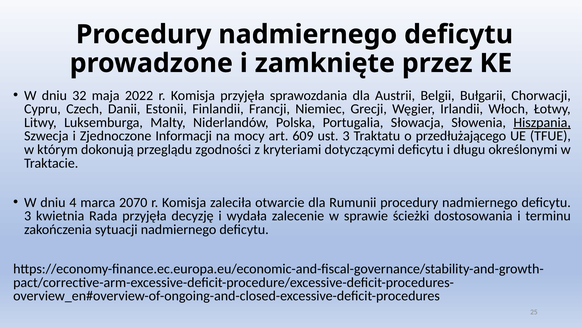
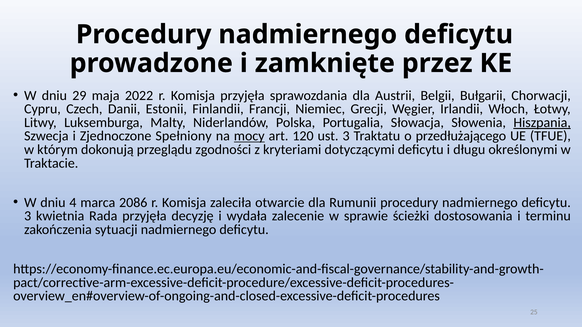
32: 32 -> 29
Informacji: Informacji -> Spełniony
mocy underline: none -> present
609: 609 -> 120
2070: 2070 -> 2086
